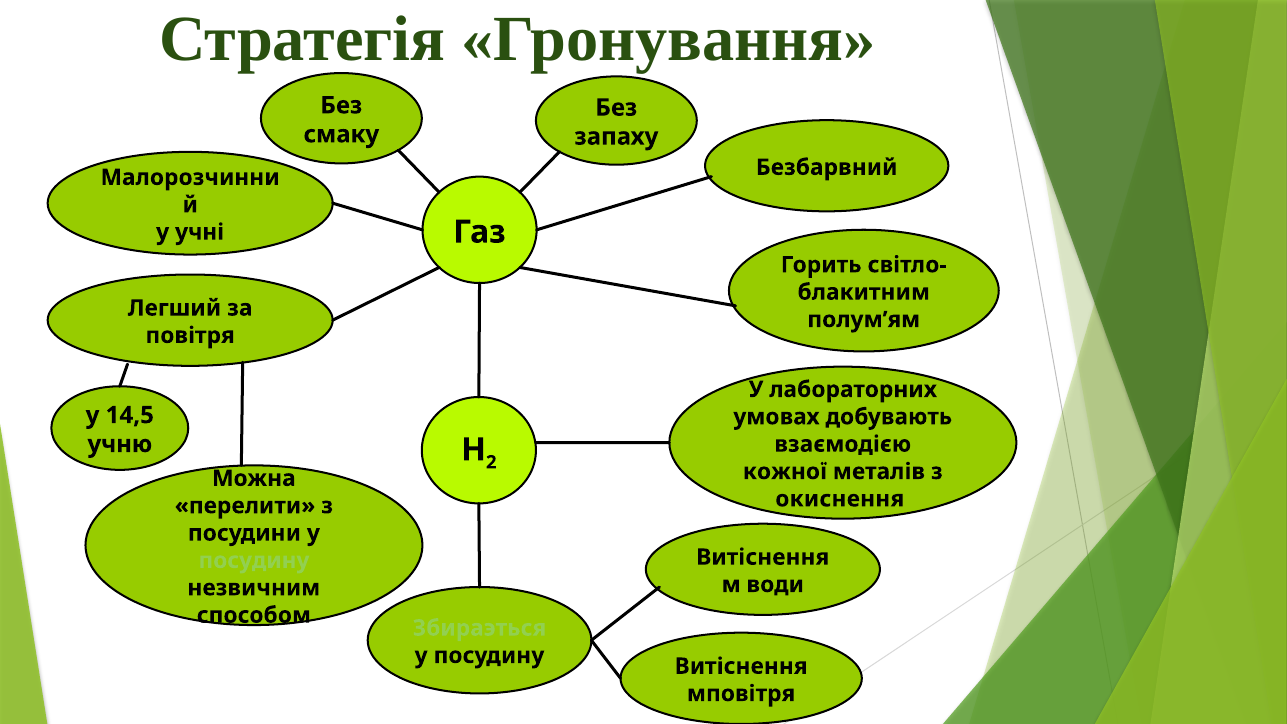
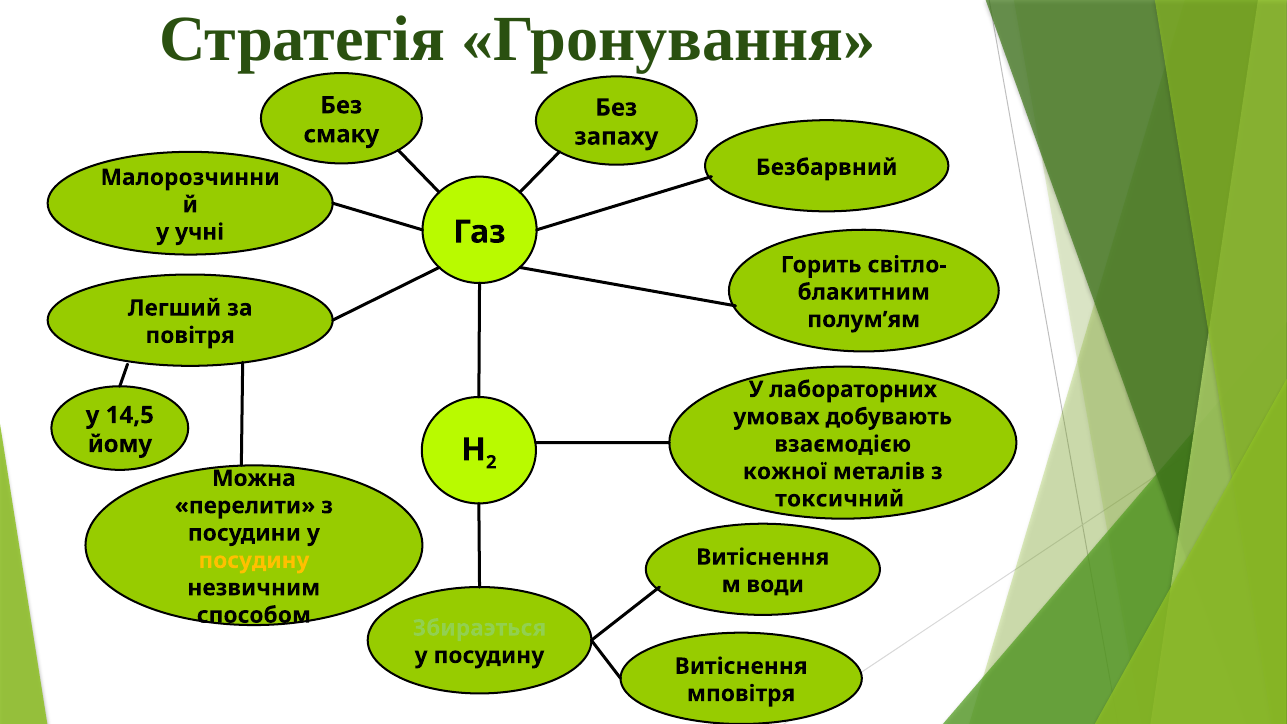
учню: учню -> йому
окиснення: окиснення -> токсичний
посудину at (254, 560) colour: light green -> yellow
